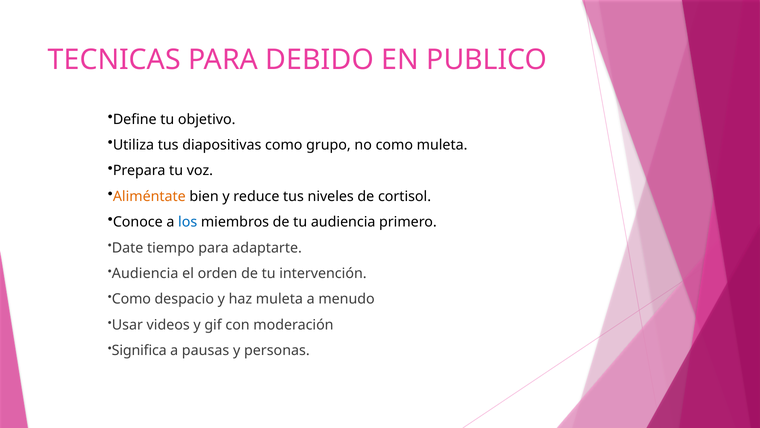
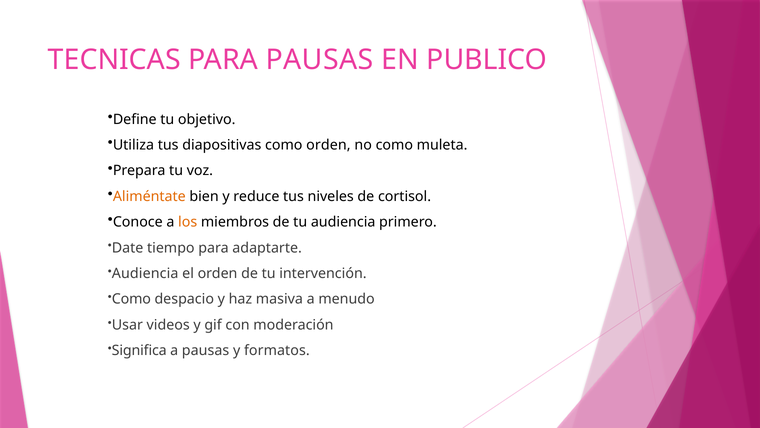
PARA DEBIDO: DEBIDO -> PAUSAS
como grupo: grupo -> orden
los colour: blue -> orange
haz muleta: muleta -> masiva
personas: personas -> formatos
